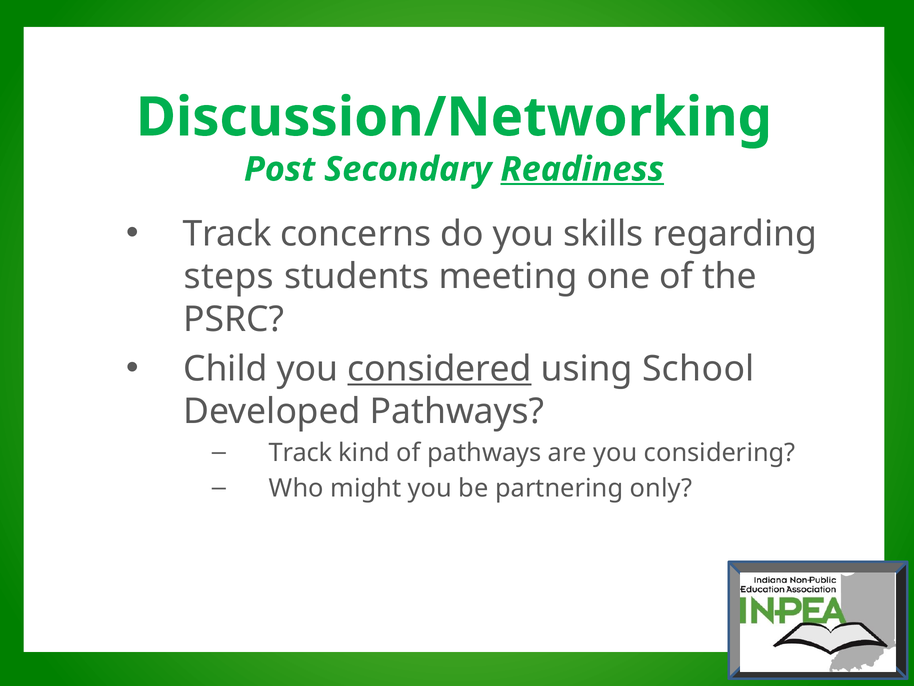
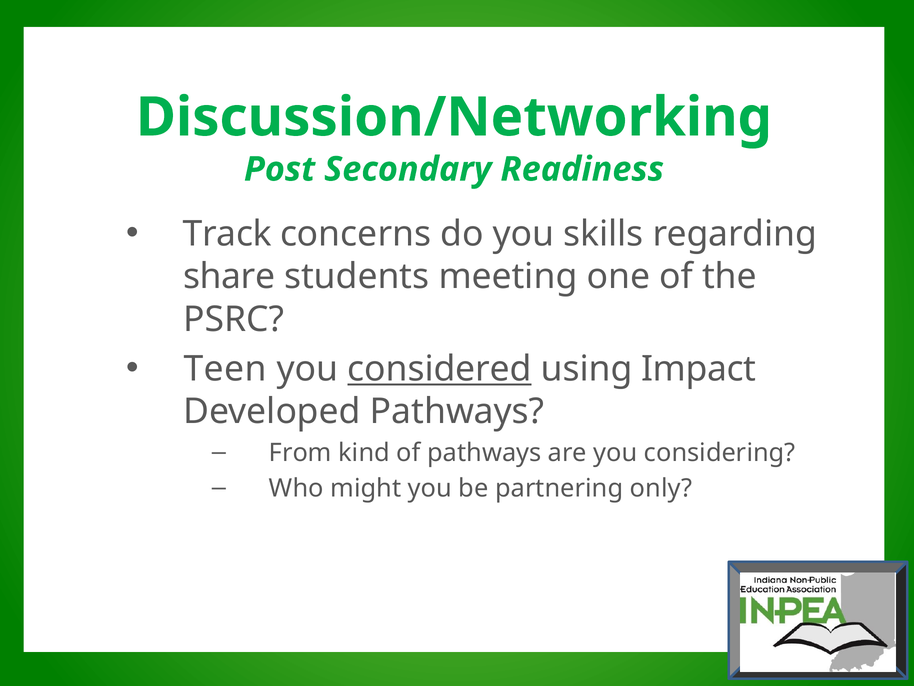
Readiness underline: present -> none
steps: steps -> share
Child: Child -> Teen
School: School -> Impact
Track at (300, 452): Track -> From
